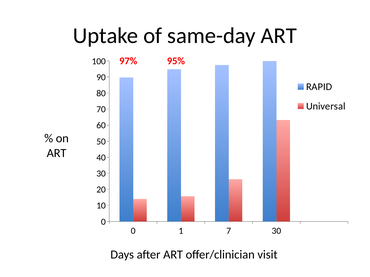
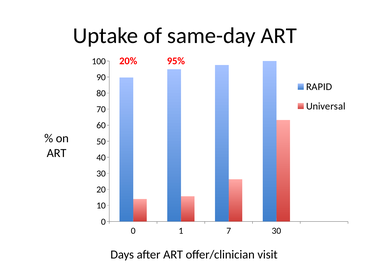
97%: 97% -> 20%
